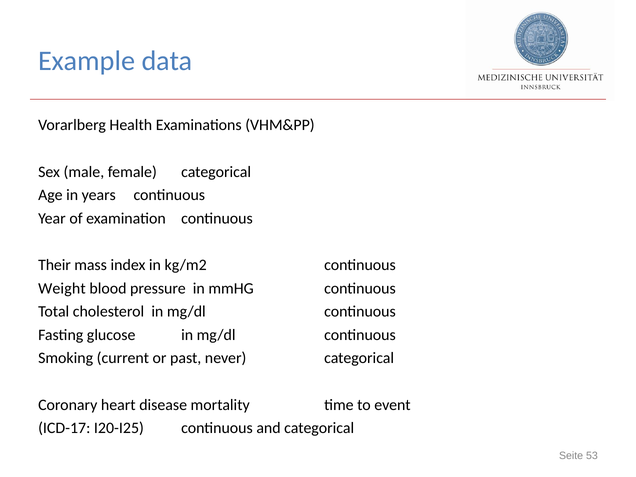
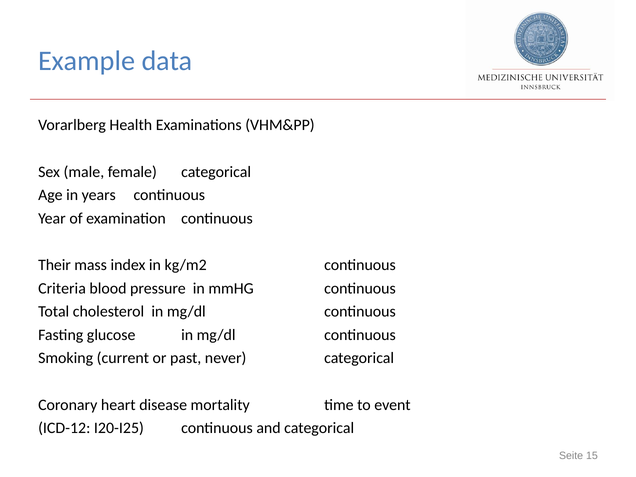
Weight: Weight -> Criteria
ICD-17: ICD-17 -> ICD-12
53: 53 -> 15
